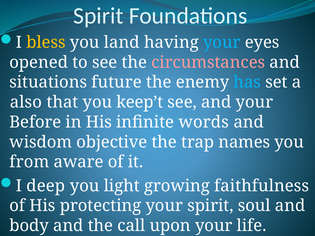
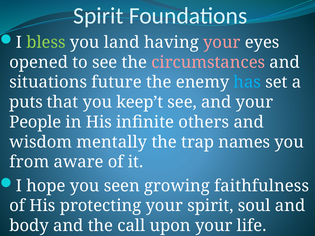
bless colour: yellow -> light green
your at (222, 42) colour: light blue -> pink
also: also -> puts
Before: Before -> People
words: words -> others
objective: objective -> mentally
deep: deep -> hope
light: light -> seen
